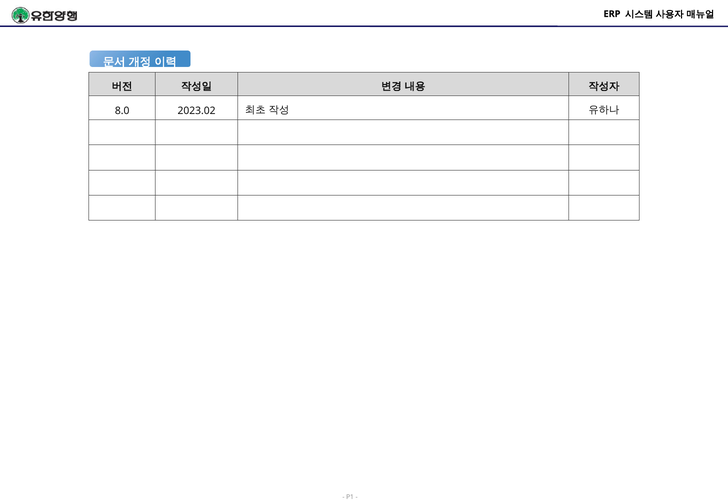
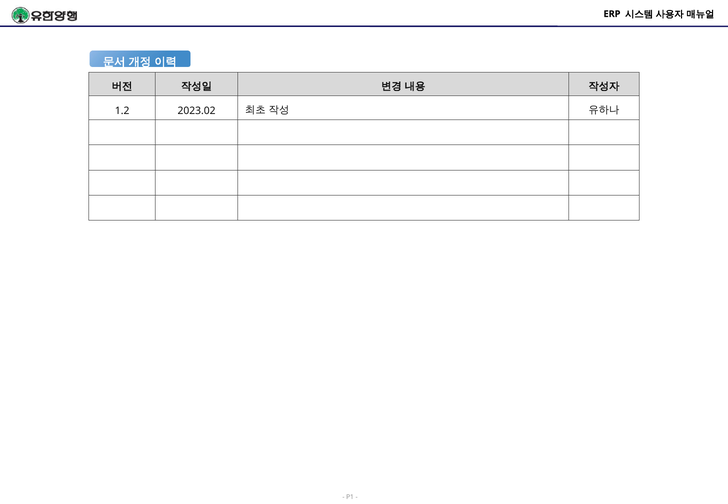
8.0: 8.0 -> 1.2
